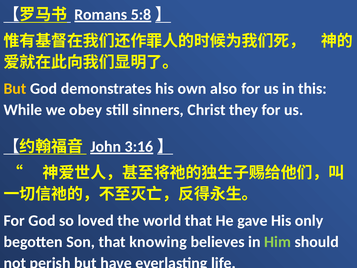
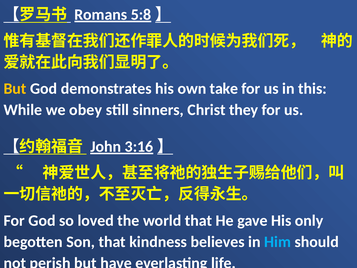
also: also -> take
knowing: knowing -> kindness
Him colour: light green -> light blue
